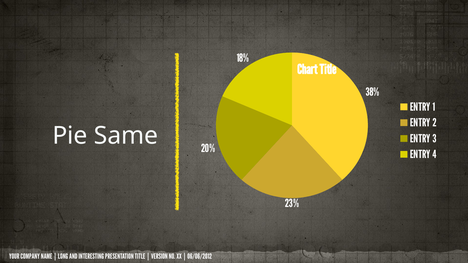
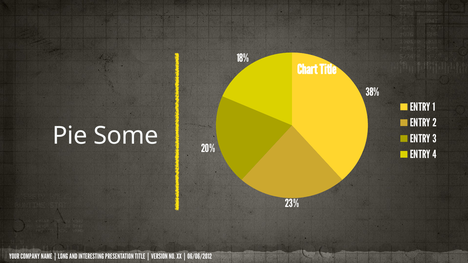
Same: Same -> Some
